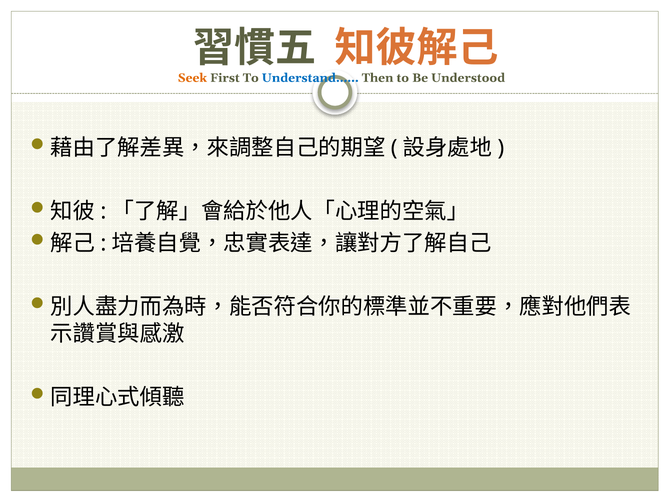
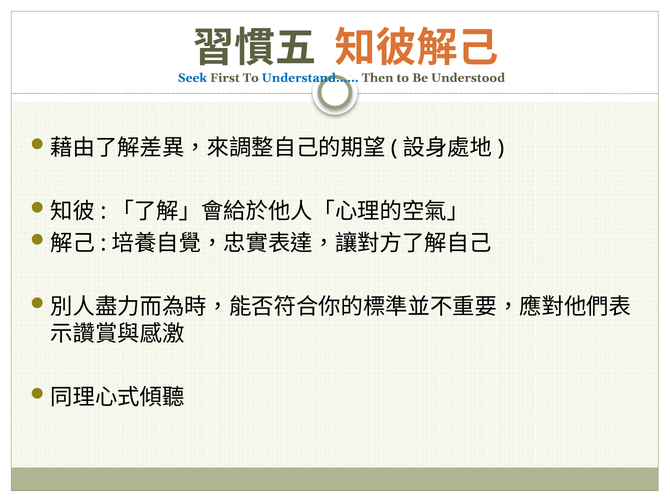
Seek colour: orange -> blue
